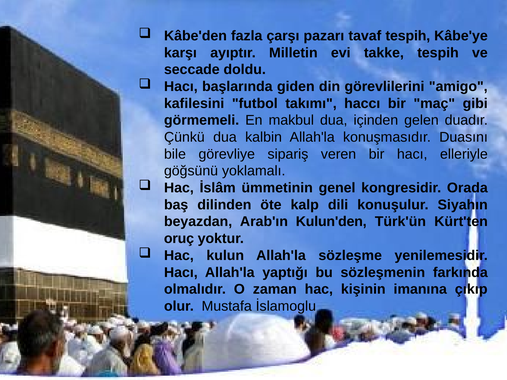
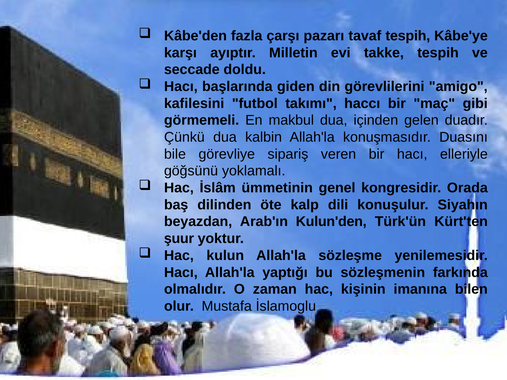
oruç: oruç -> şuur
çıkıp: çıkıp -> bilen
